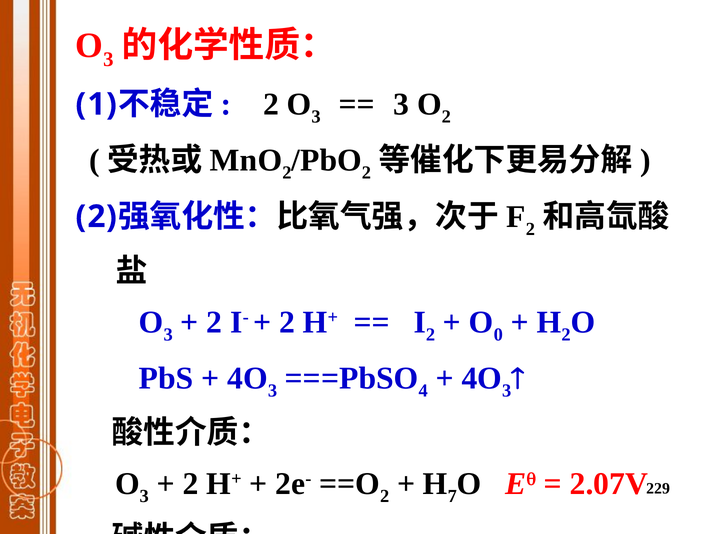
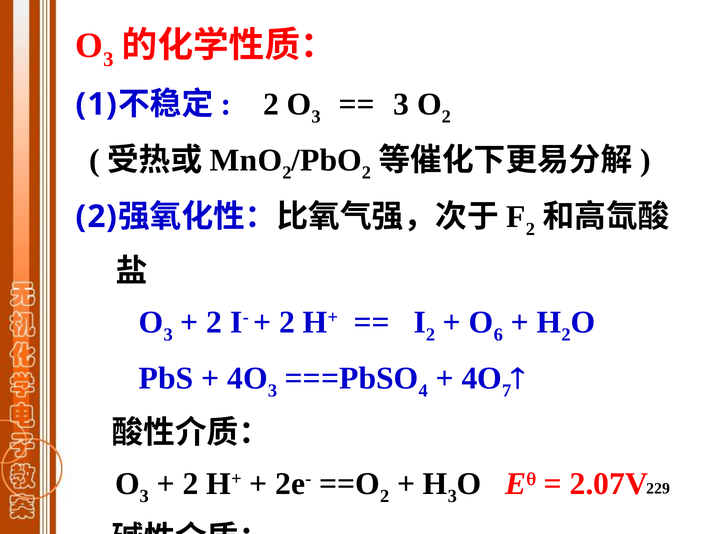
0: 0 -> 6
3 at (507, 391): 3 -> 7
7 at (452, 497): 7 -> 3
